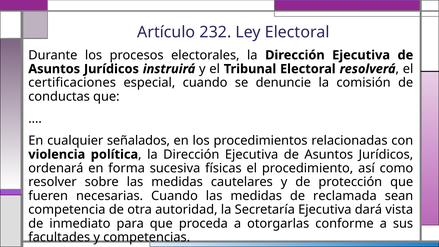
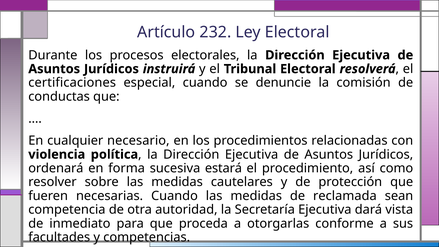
señalados: señalados -> necesario
físicas: físicas -> estará
